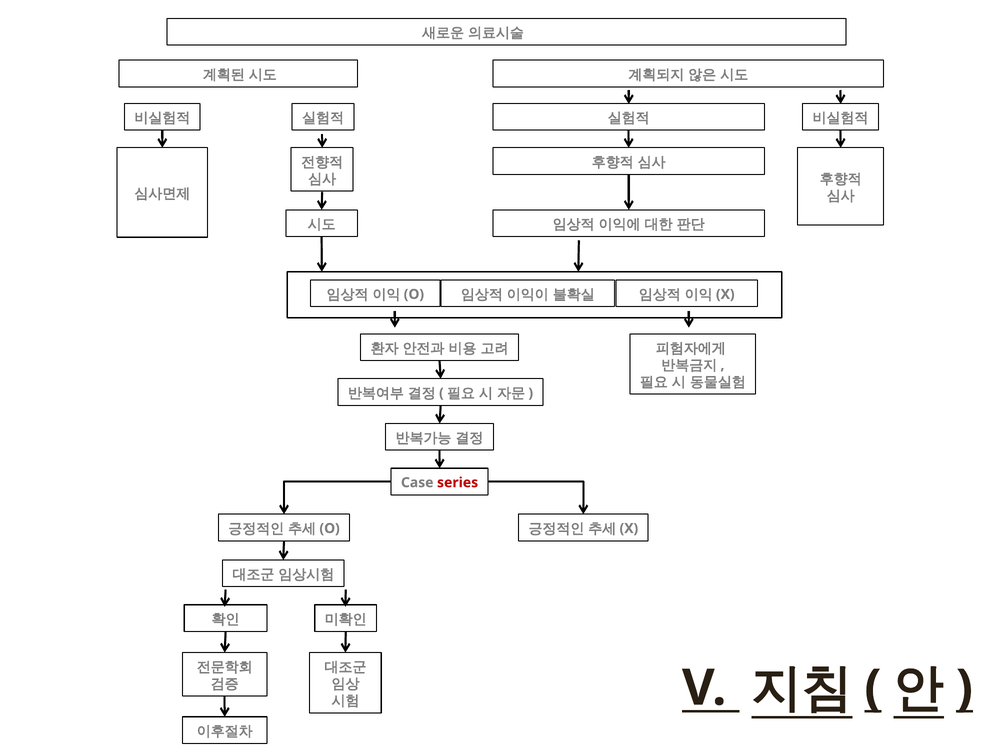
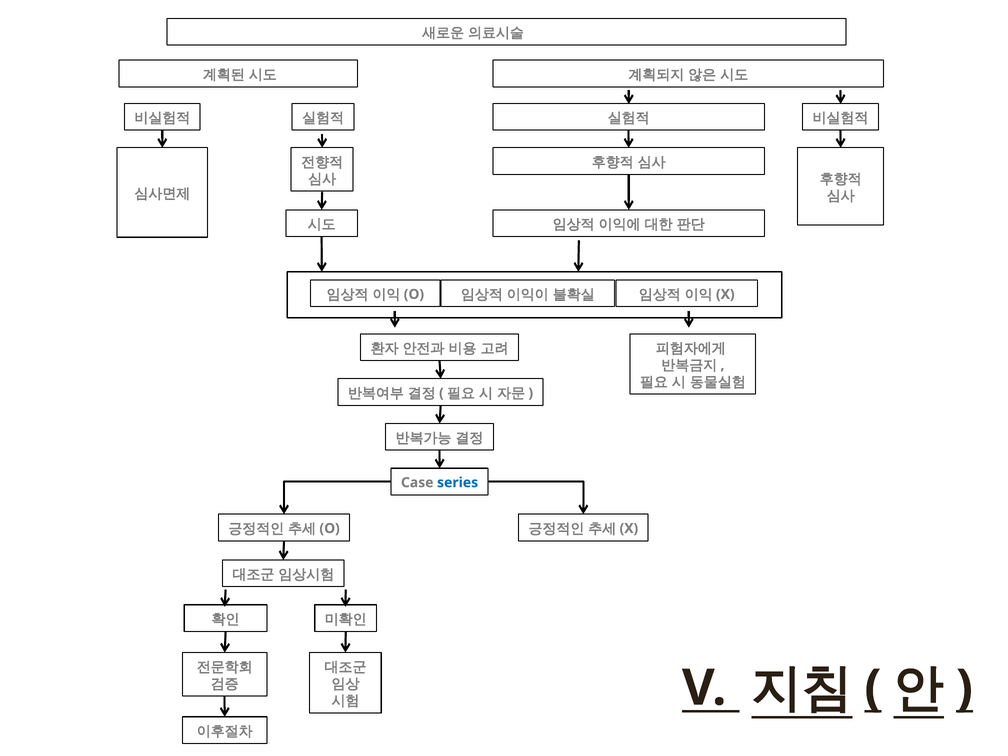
series colour: red -> blue
